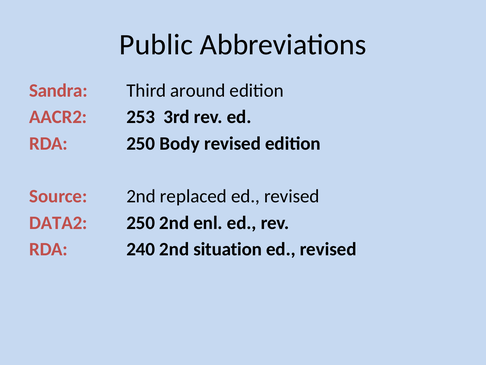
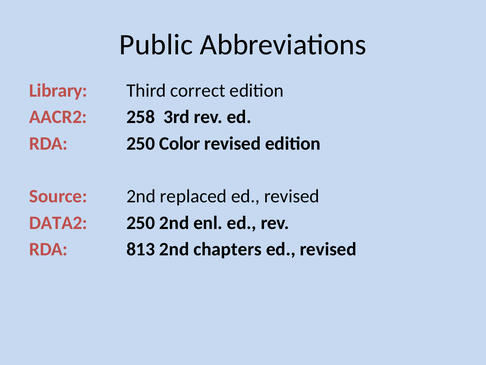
Sandra: Sandra -> Library
around: around -> correct
253: 253 -> 258
Body: Body -> Color
240: 240 -> 813
situation: situation -> chapters
